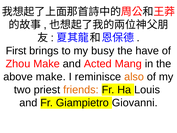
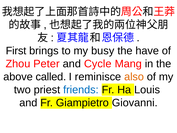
Zhou Make: Make -> Peter
Acted: Acted -> Cycle
above make: make -> called
friends colour: orange -> blue
